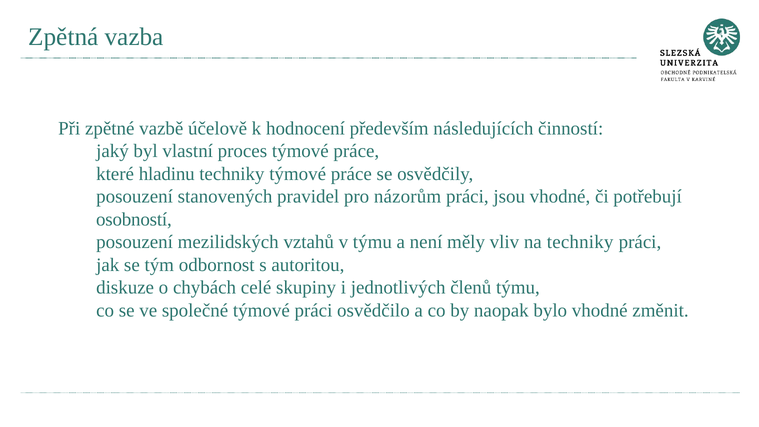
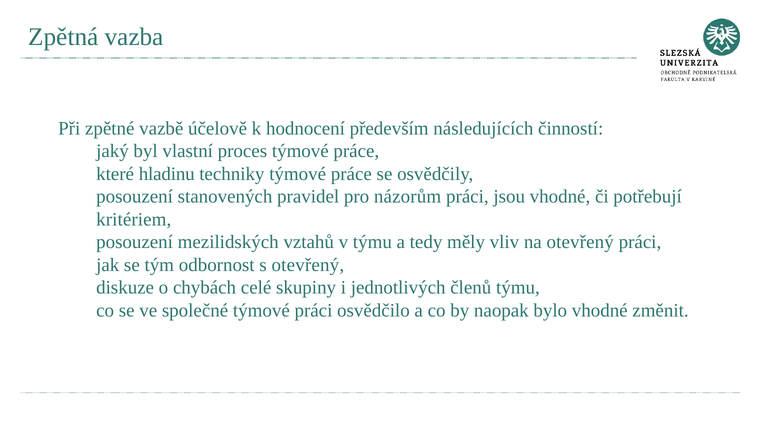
osobností: osobností -> kritériem
není: není -> tedy
na techniky: techniky -> otevřený
s autoritou: autoritou -> otevřený
